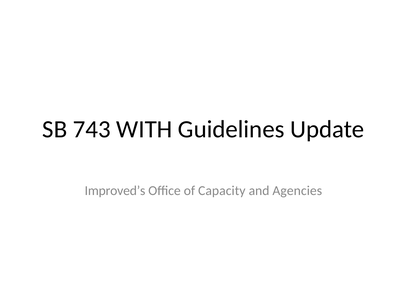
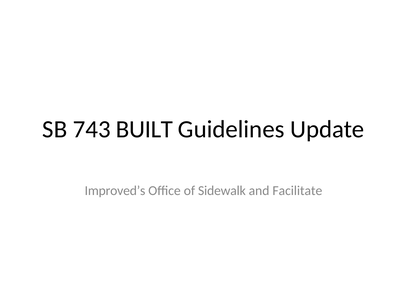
WITH: WITH -> BUILT
Capacity: Capacity -> Sidewalk
Agencies: Agencies -> Facilitate
